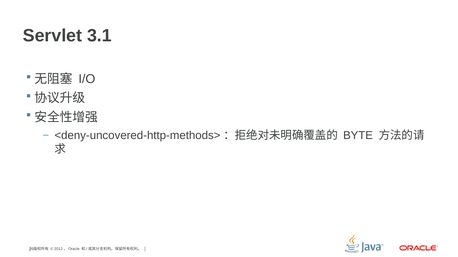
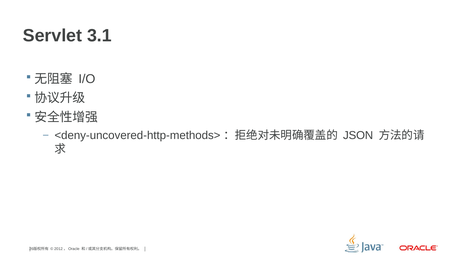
BYTE: BYTE -> JSON
